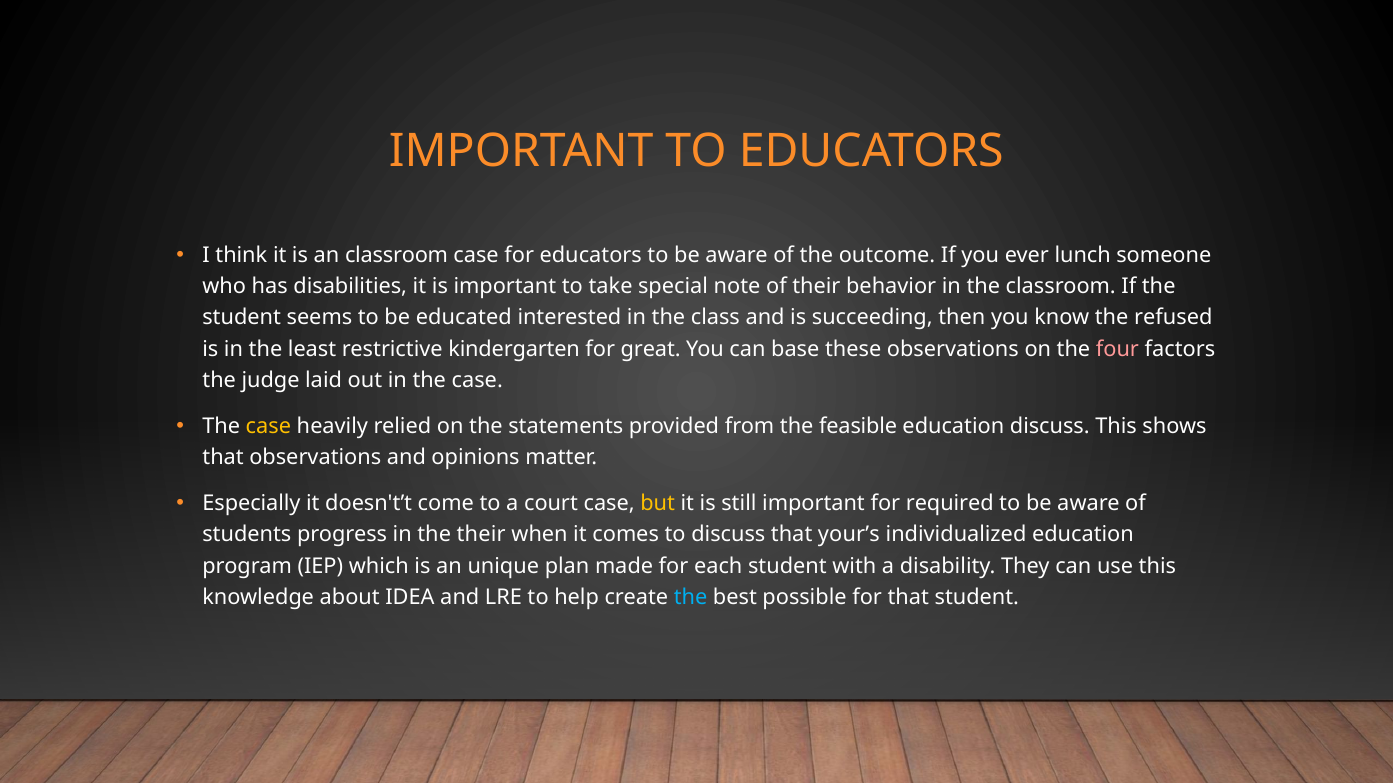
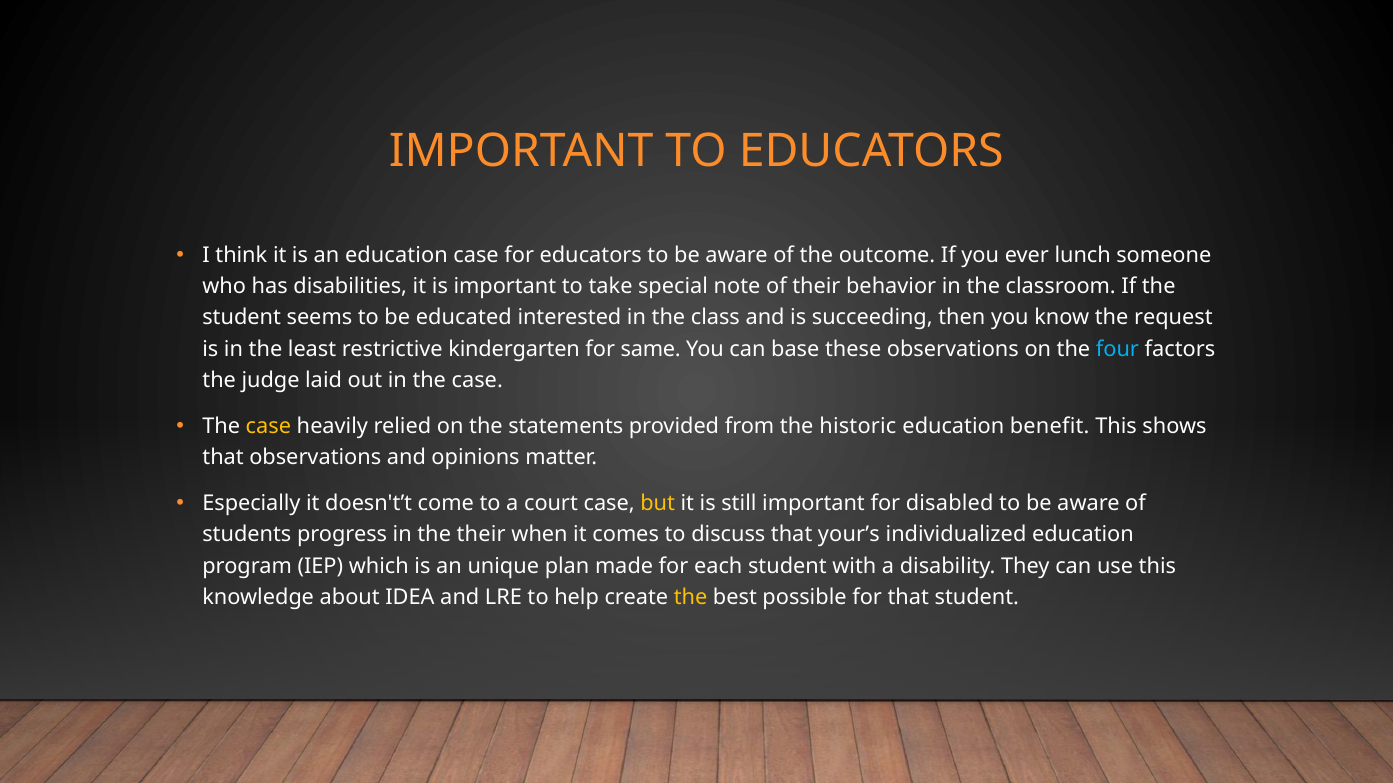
an classroom: classroom -> education
refused: refused -> request
great: great -> same
four colour: pink -> light blue
feasible: feasible -> historic
education discuss: discuss -> benefit
required: required -> disabled
the at (691, 598) colour: light blue -> yellow
